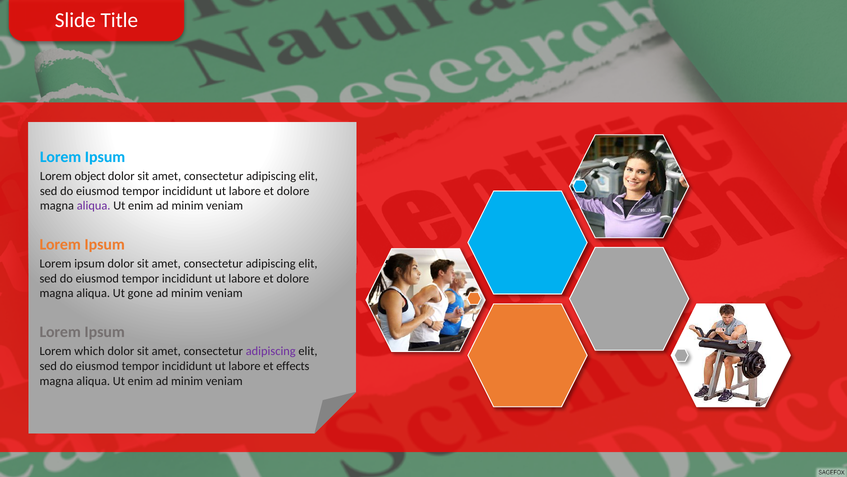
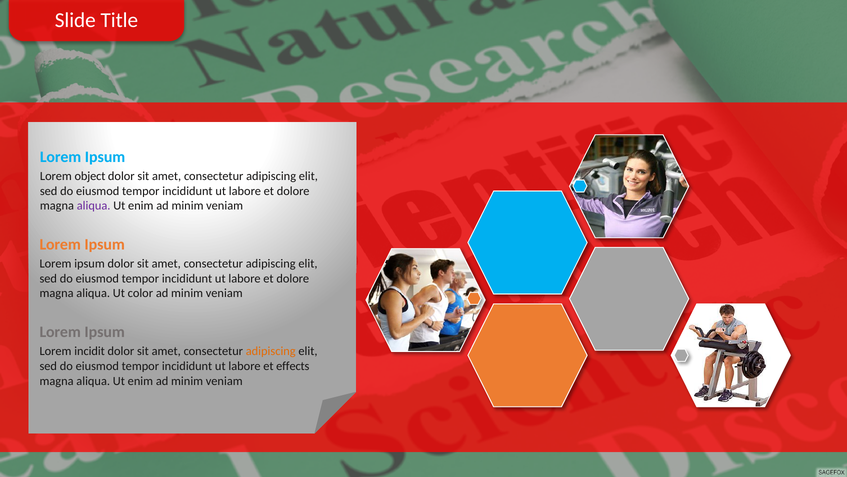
gone: gone -> color
which: which -> incidit
adipiscing at (271, 351) colour: purple -> orange
